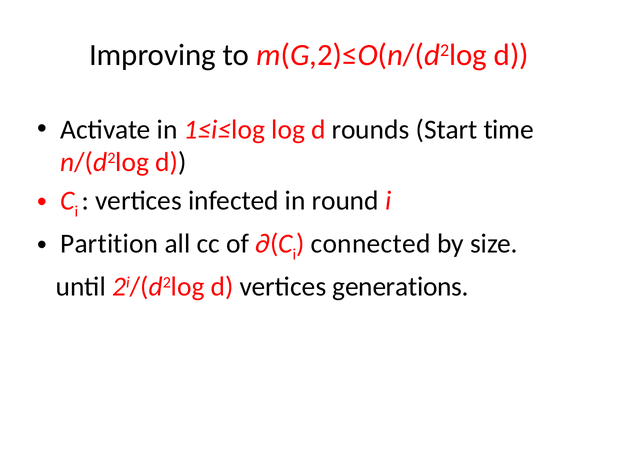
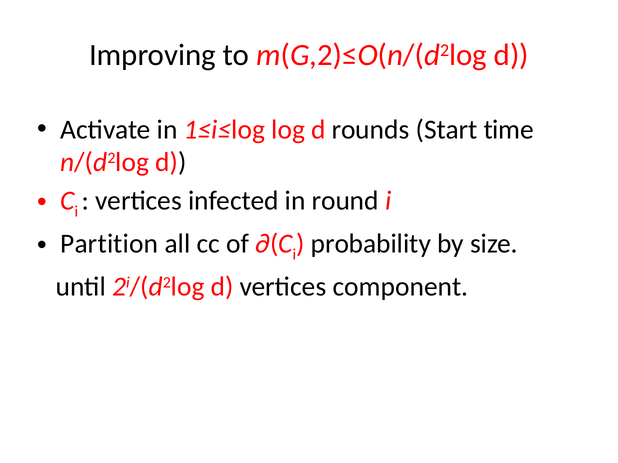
connected: connected -> probability
generations: generations -> component
